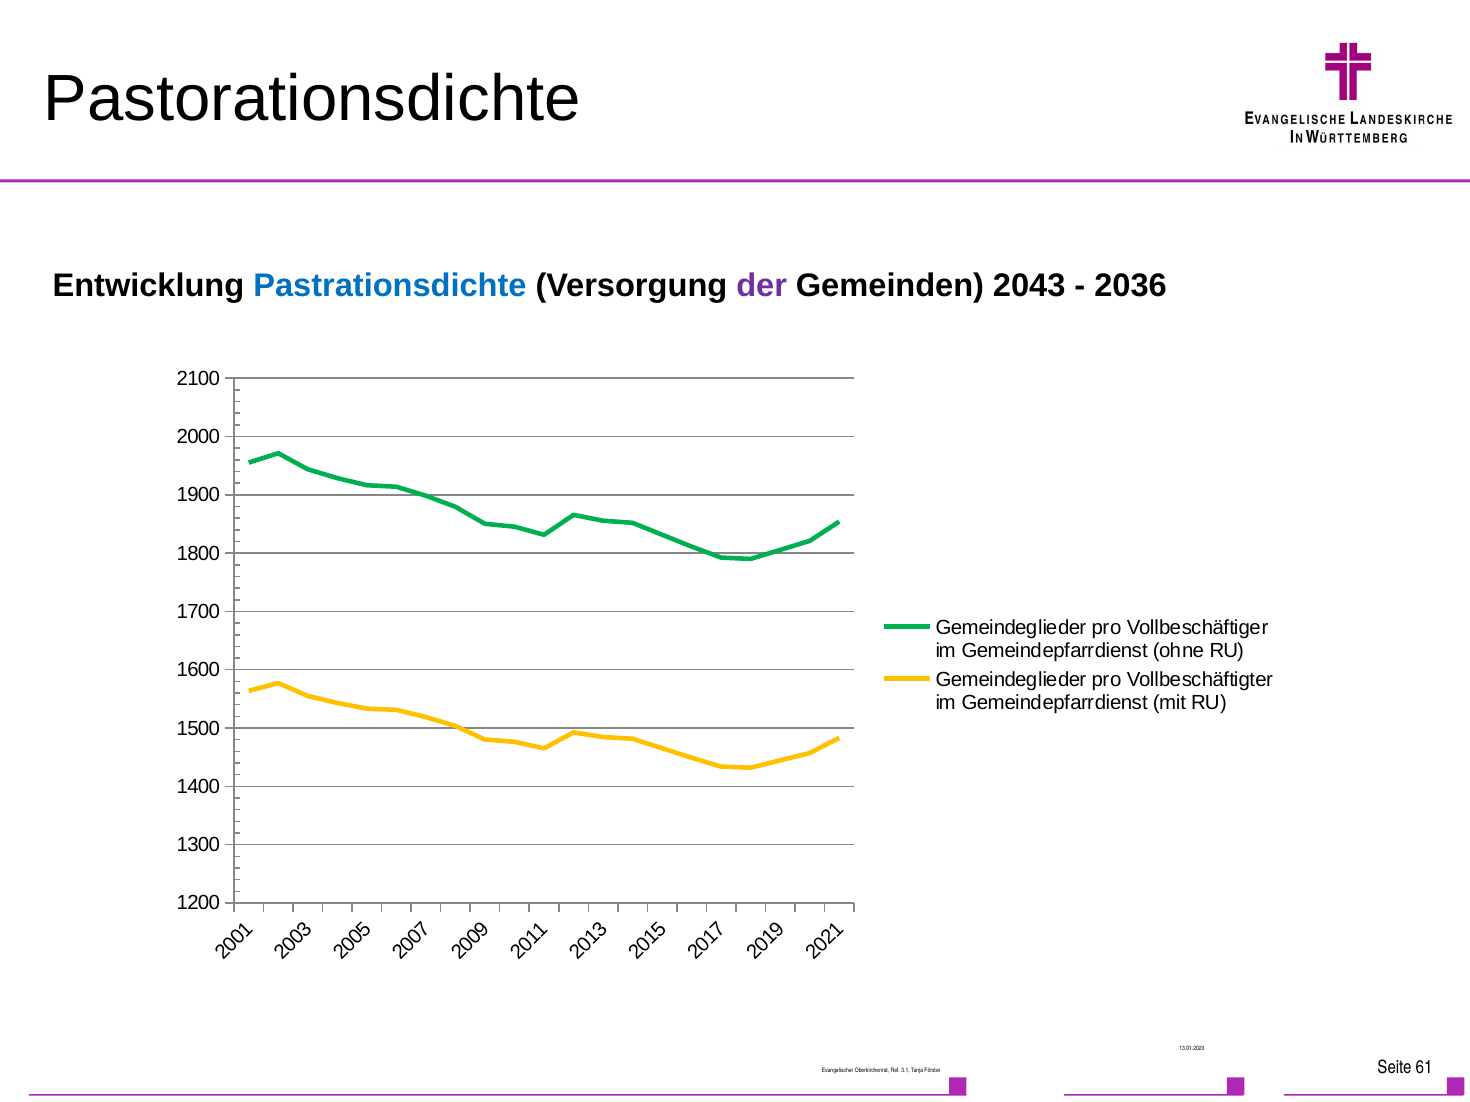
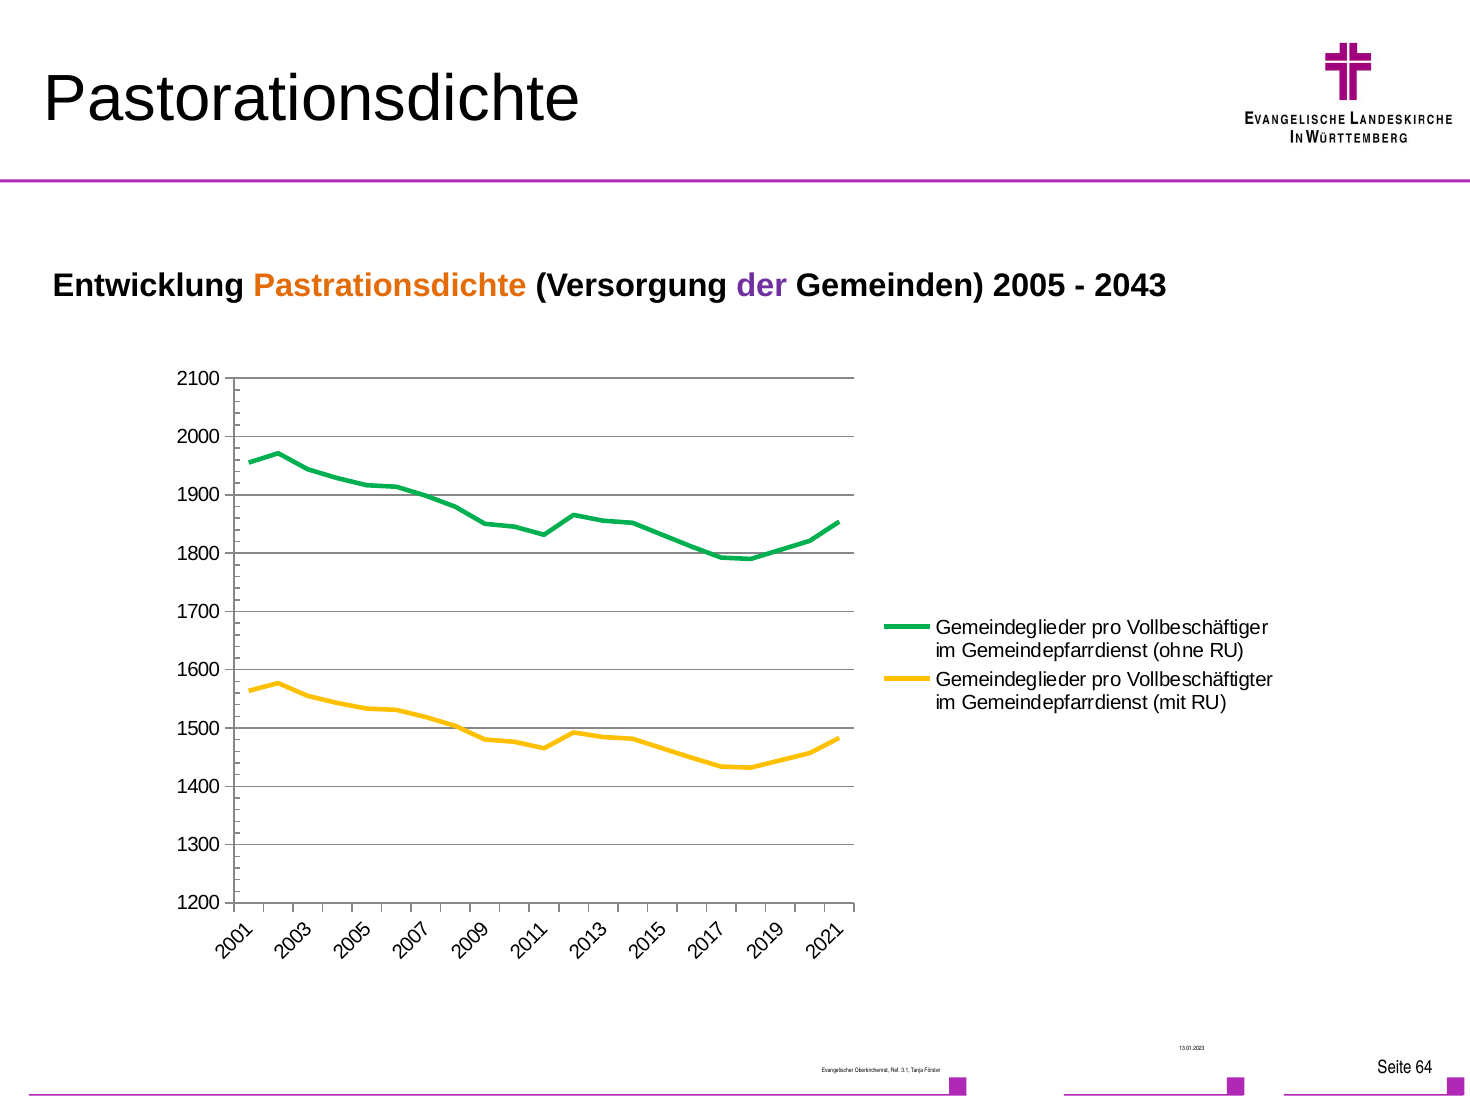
Pastrationsdichte colour: blue -> orange
2043: 2043 -> 2005
2036: 2036 -> 2043
61: 61 -> 64
